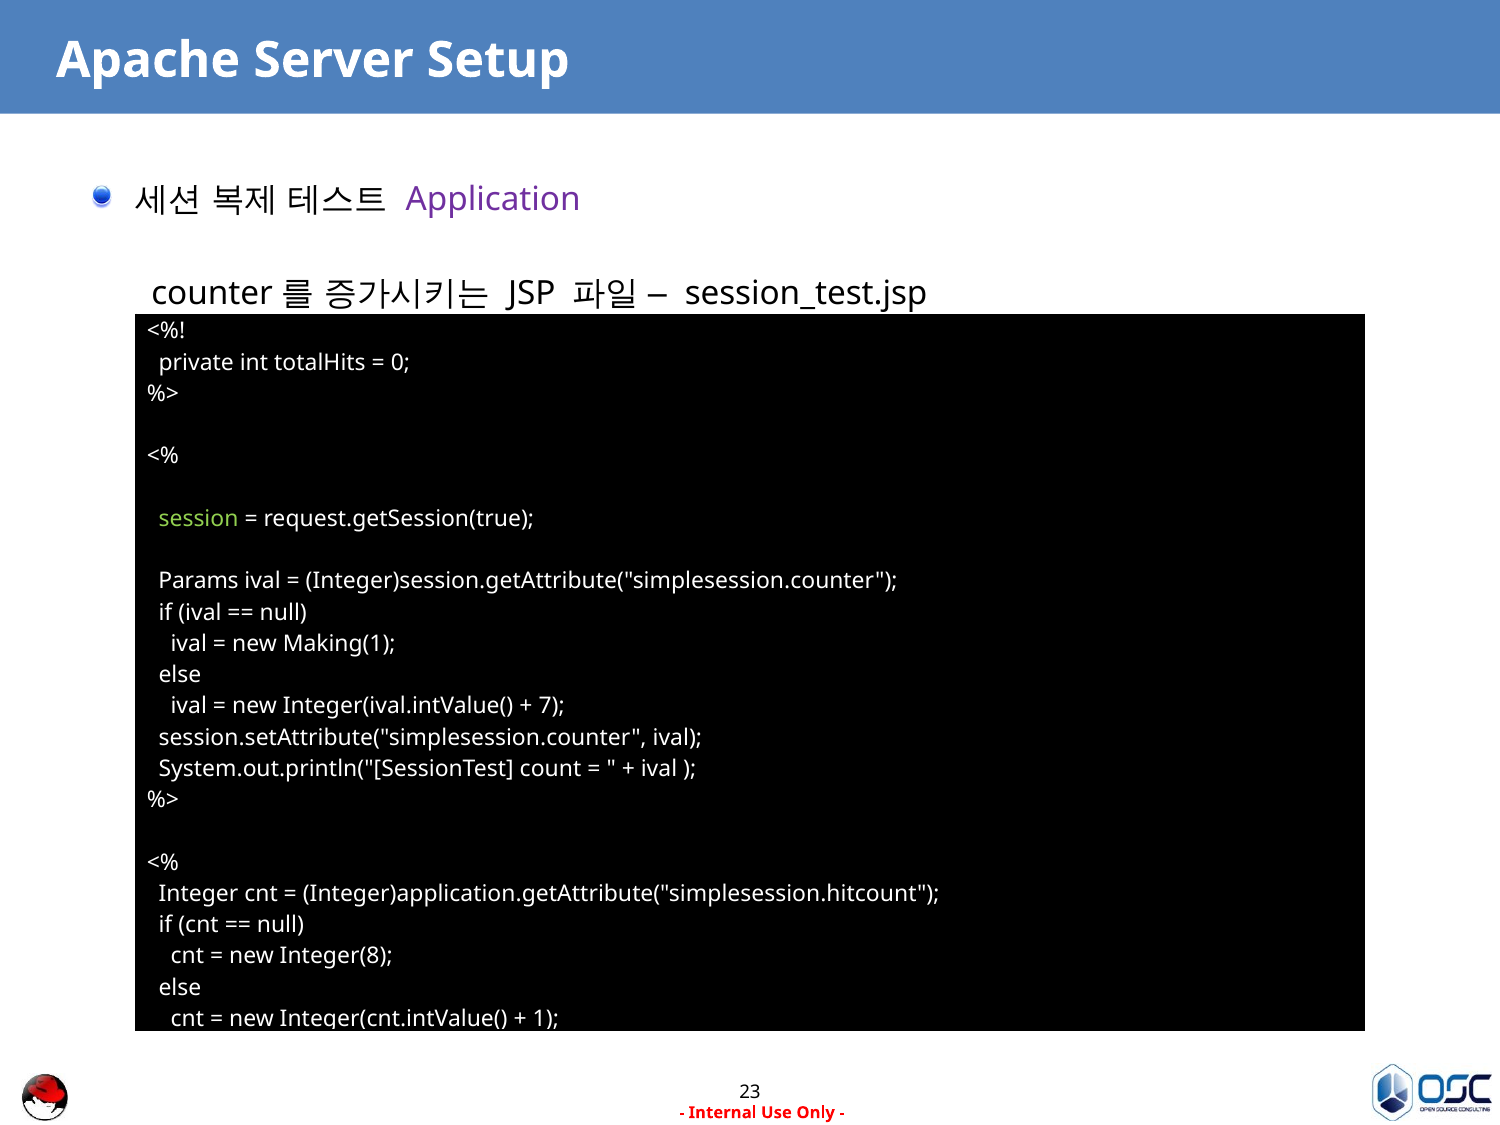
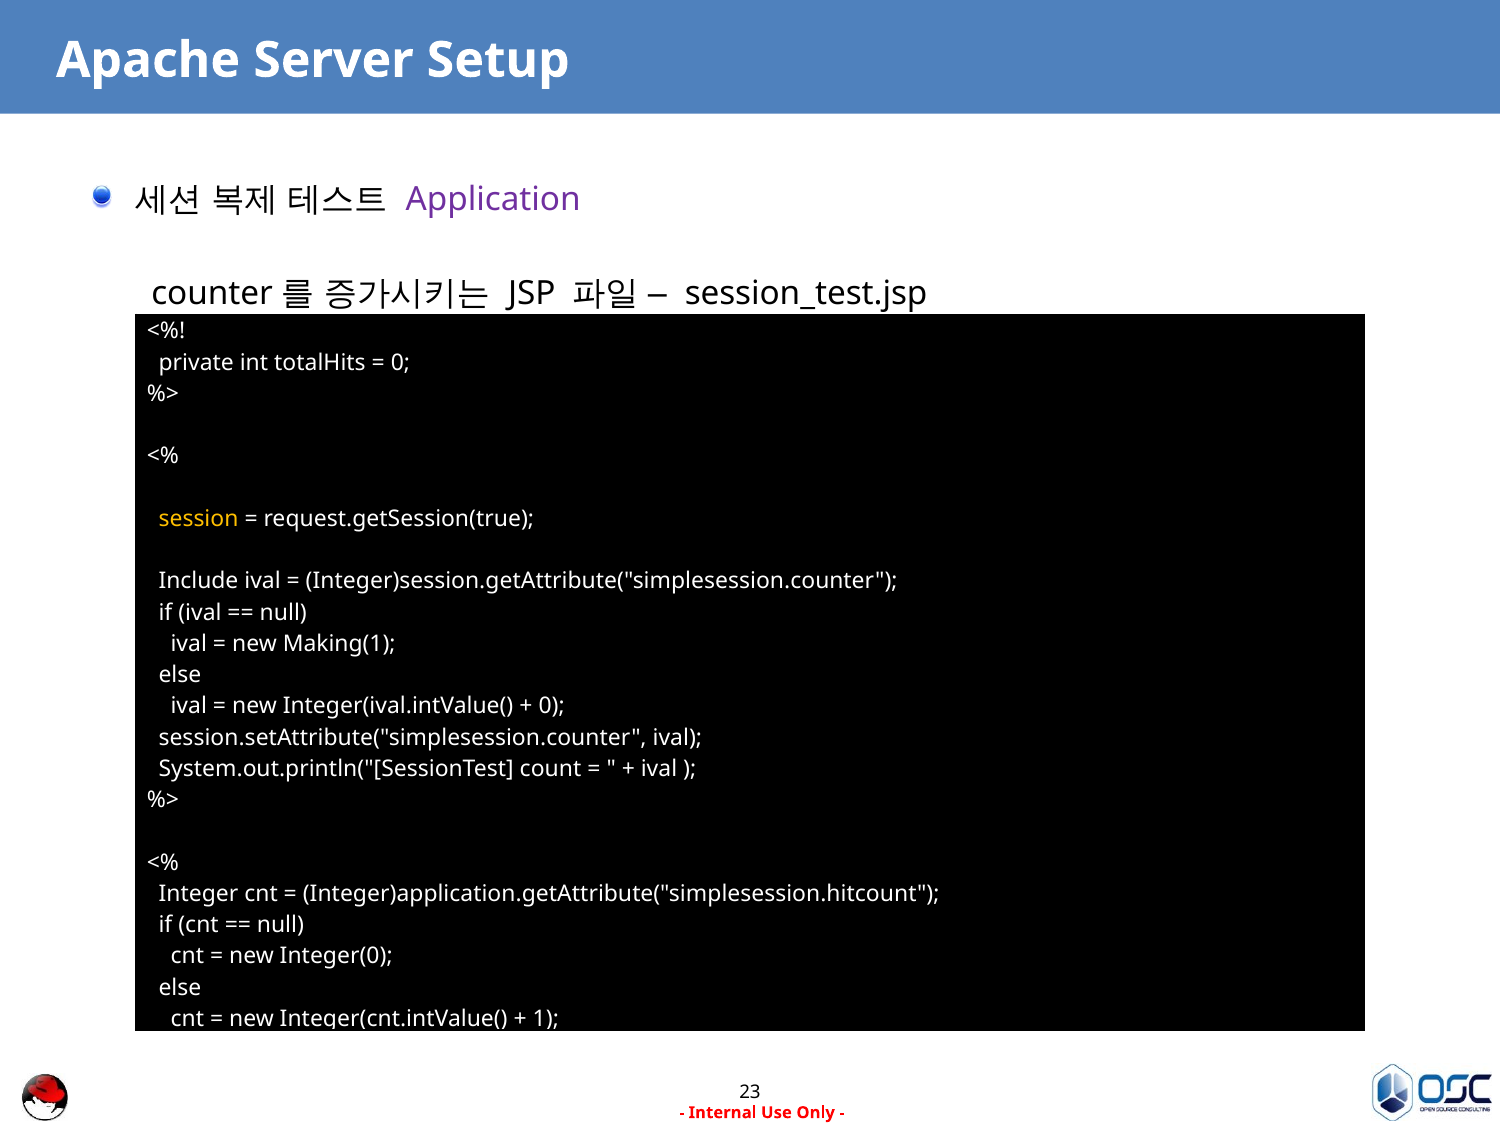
session colour: light green -> yellow
Params: Params -> Include
7 at (552, 706): 7 -> 0
Integer(8: Integer(8 -> Integer(0
